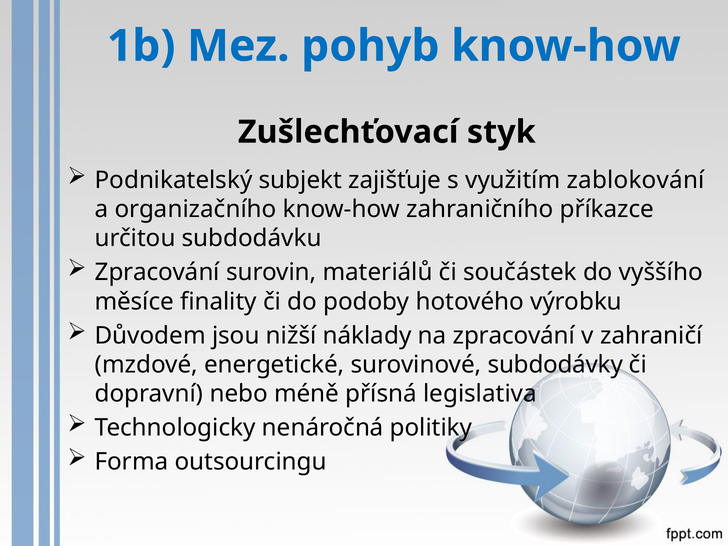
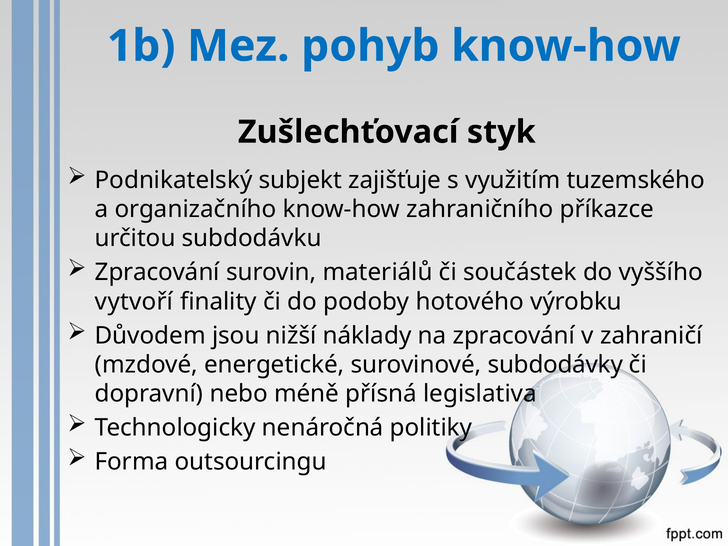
zablokování: zablokování -> tuzemského
měsíce: měsíce -> vytvoří
